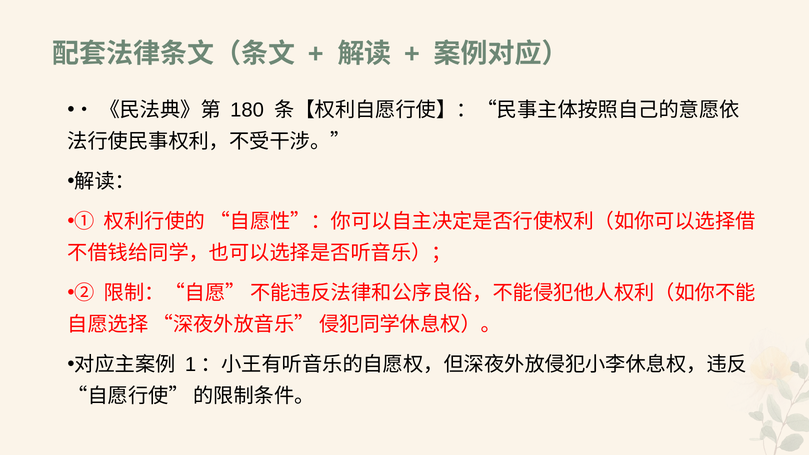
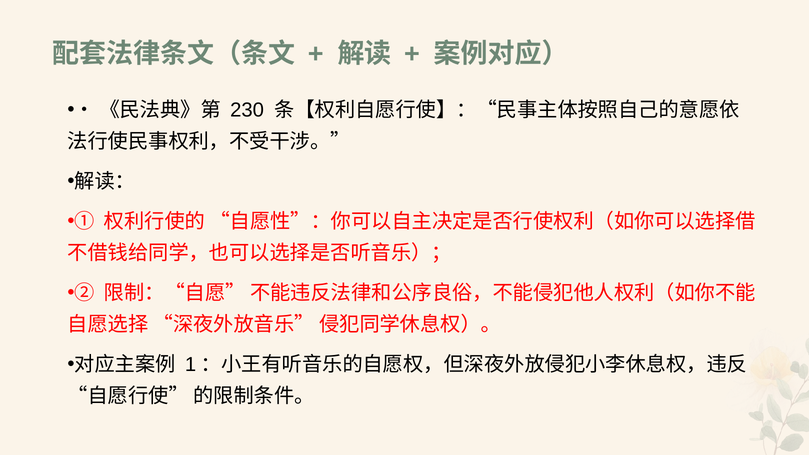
180: 180 -> 230
